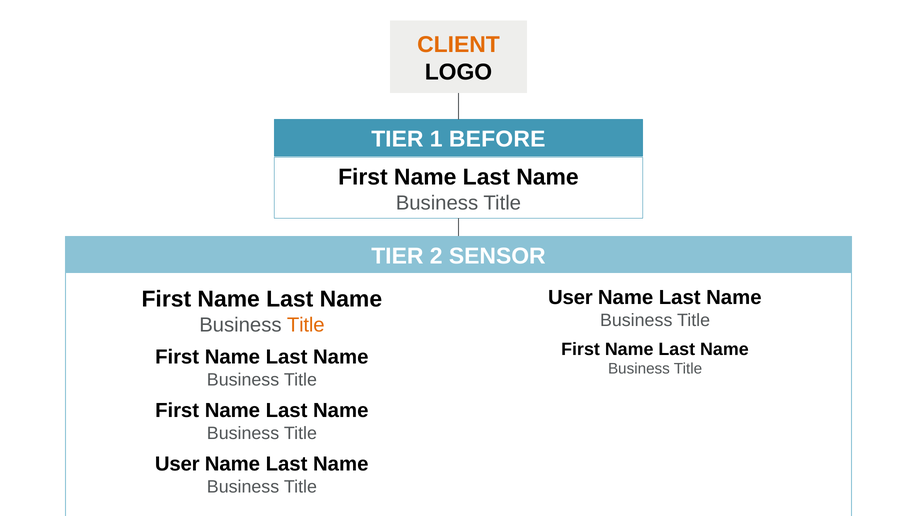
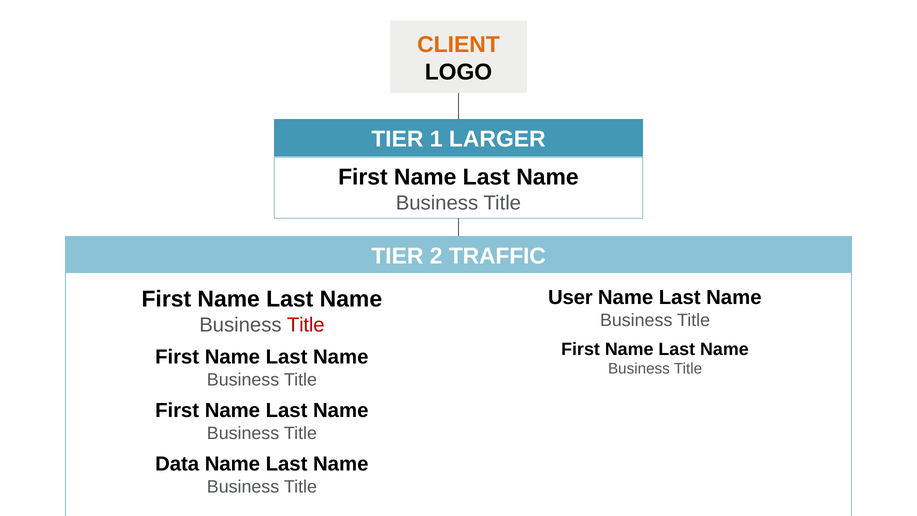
BEFORE: BEFORE -> LARGER
SENSOR: SENSOR -> TRAFFIC
Title at (306, 325) colour: orange -> red
User at (177, 464): User -> Data
